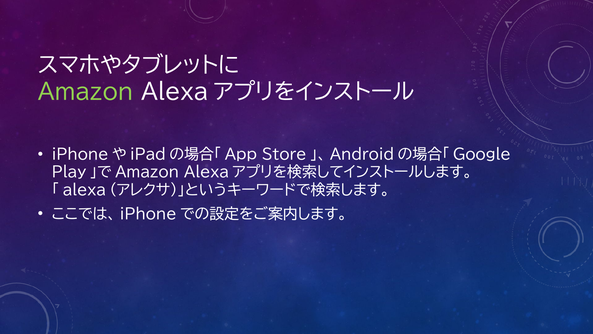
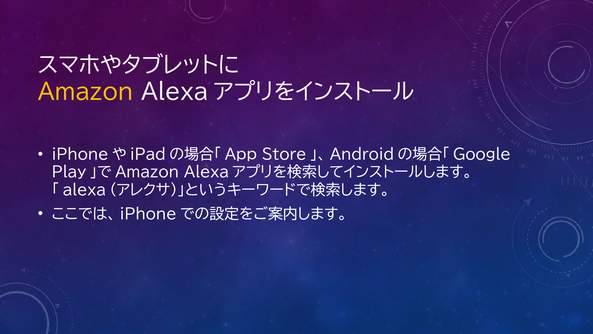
Amazon colour: light green -> yellow
